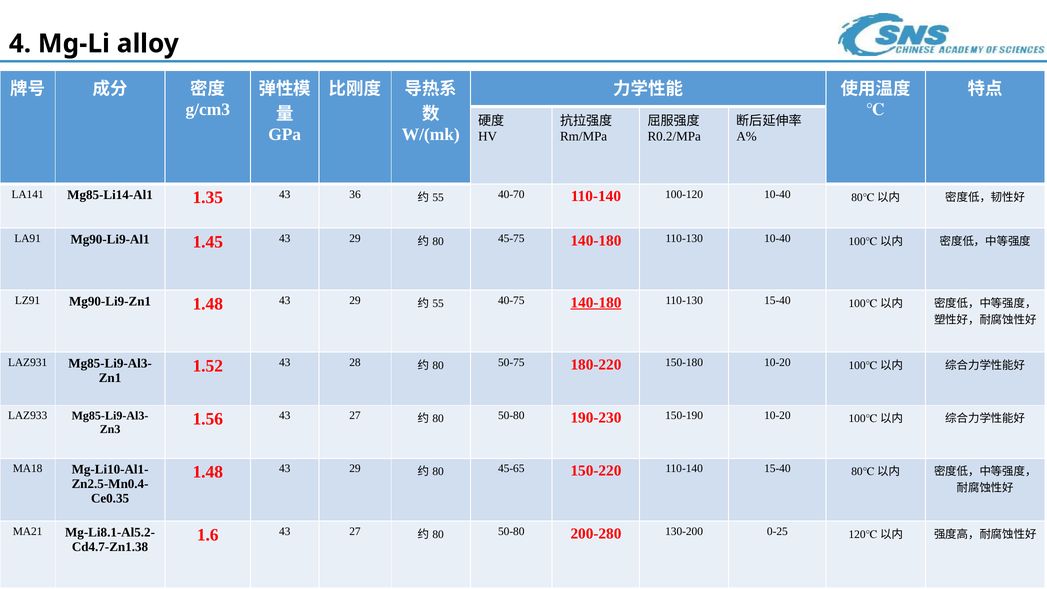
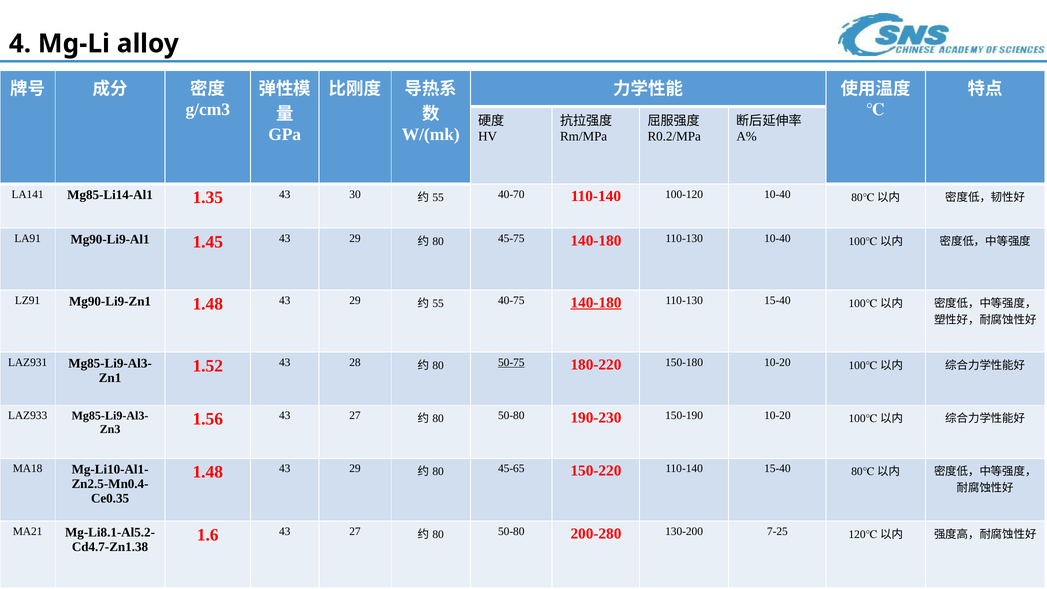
36: 36 -> 30
50-75 underline: none -> present
0-25: 0-25 -> 7-25
